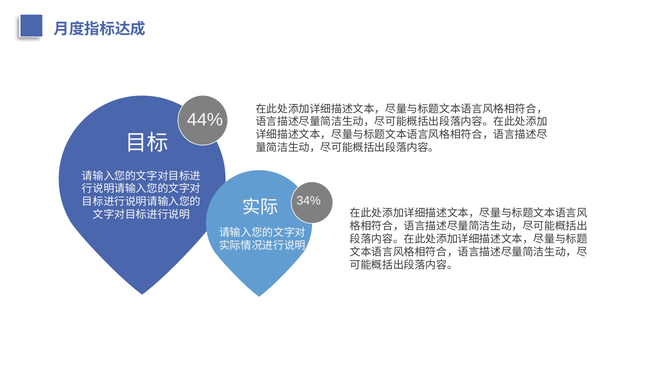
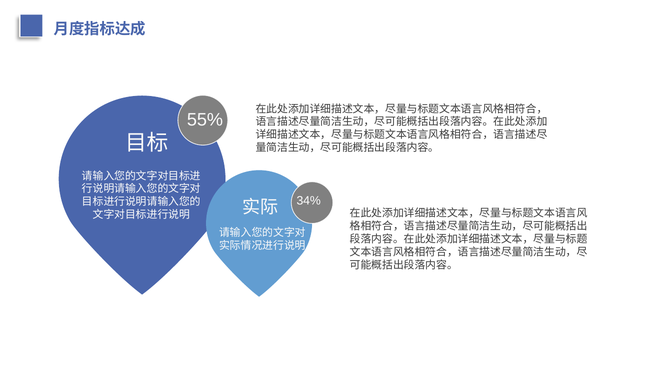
44%: 44% -> 55%
